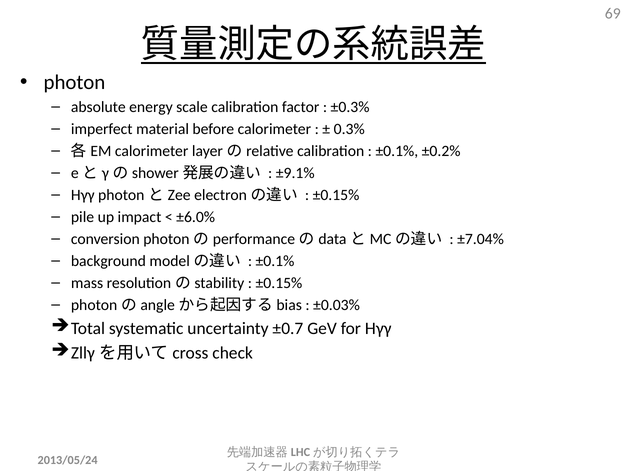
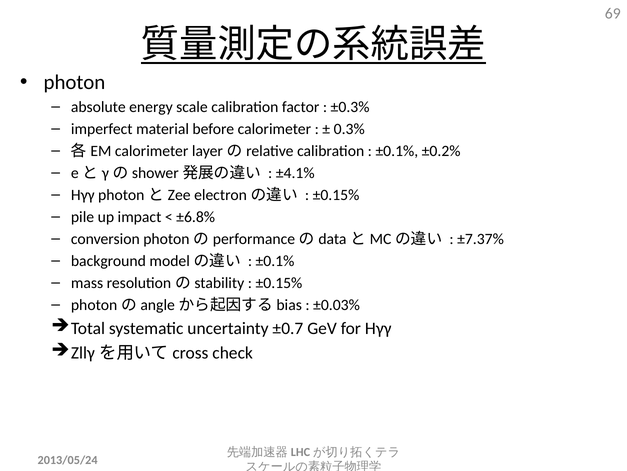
±9.1%: ±9.1% -> ±4.1%
±6.0%: ±6.0% -> ±6.8%
±7.04%: ±7.04% -> ±7.37%
